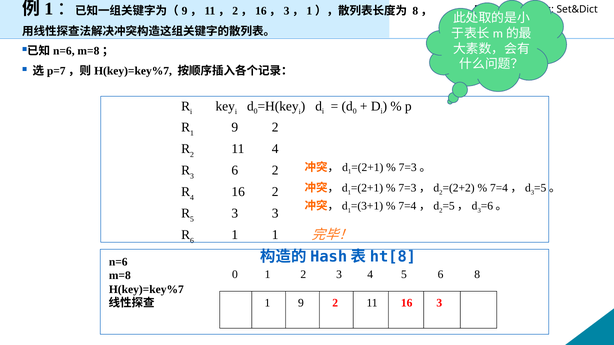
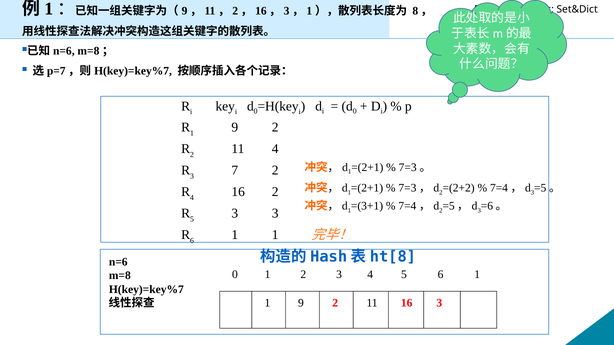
3 6: 6 -> 7
5 6 8: 8 -> 1
